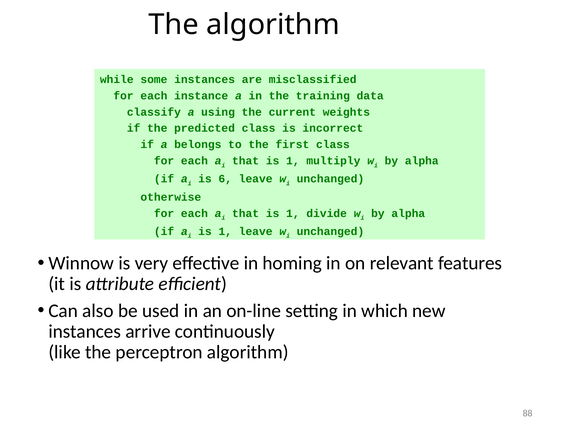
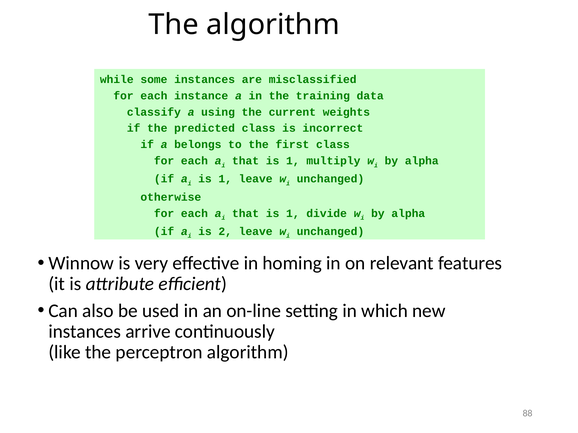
6 at (225, 179): 6 -> 1
1 at (225, 232): 1 -> 2
